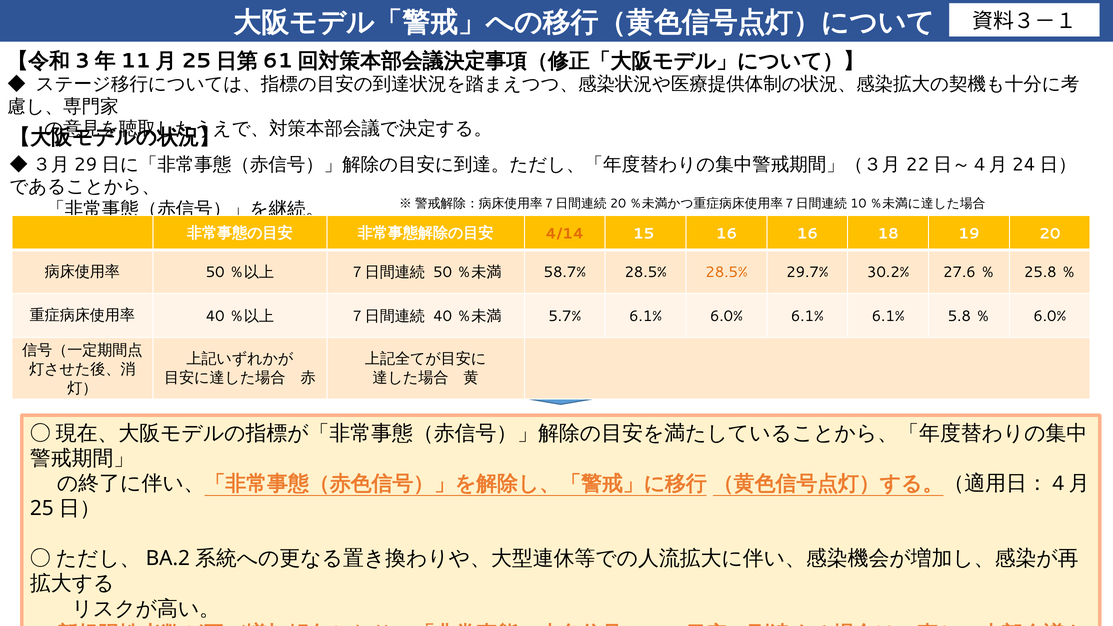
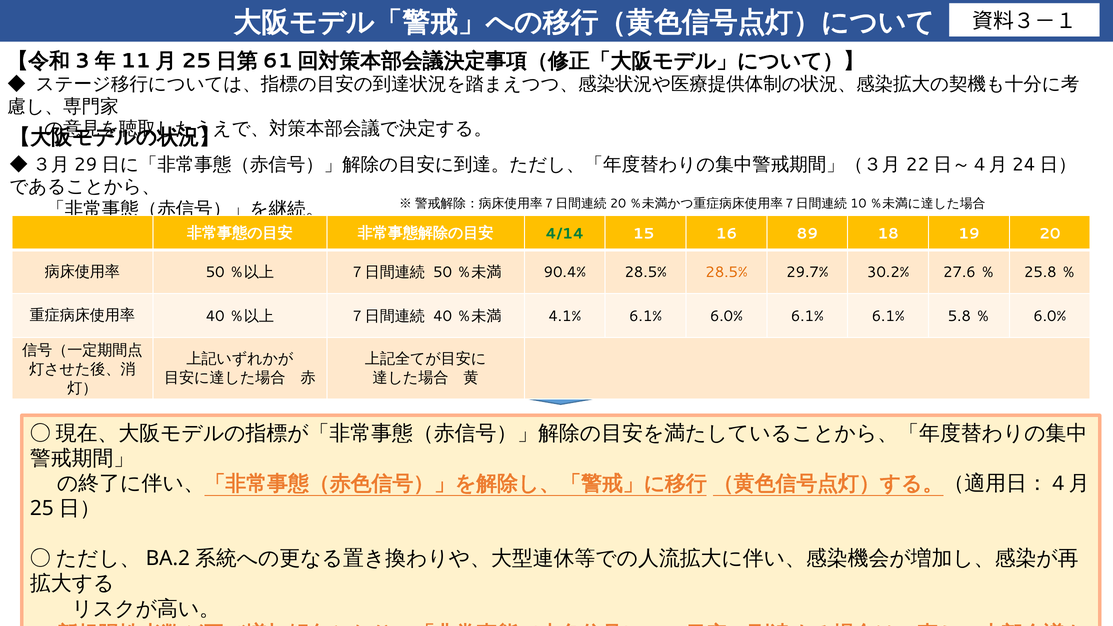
4/14 colour: orange -> green
16 16: 16 -> 89
58.7%: 58.7% -> 90.4%
5.7%: 5.7% -> 4.1%
